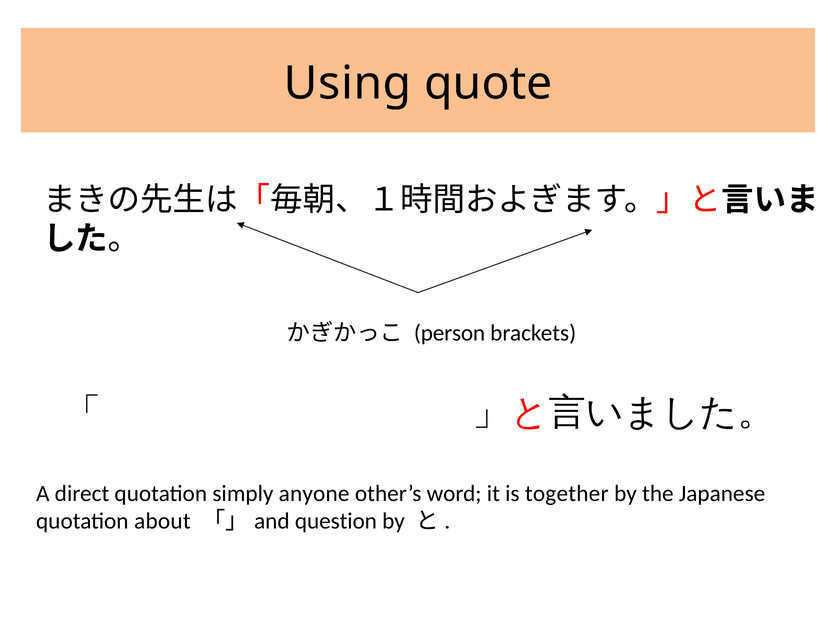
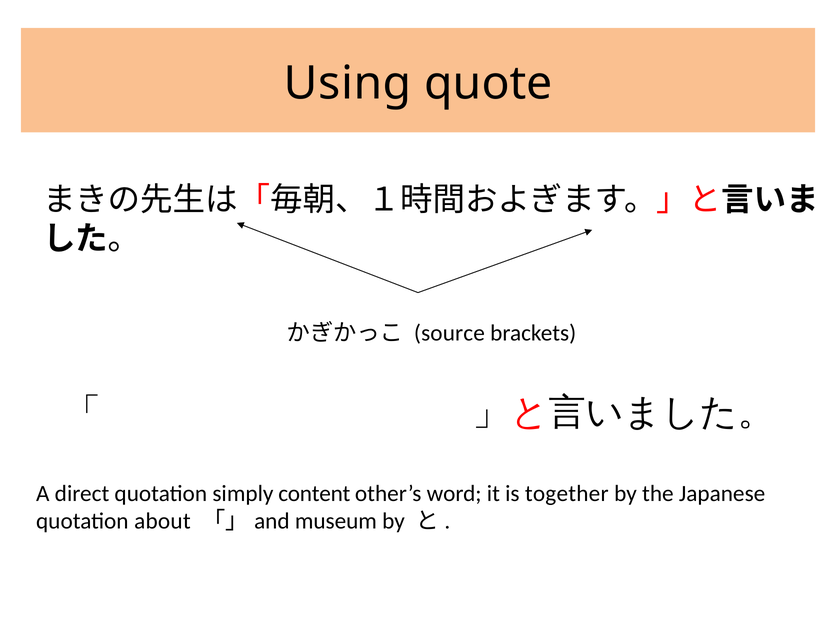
person: person -> source
anyone: anyone -> content
question: question -> museum
